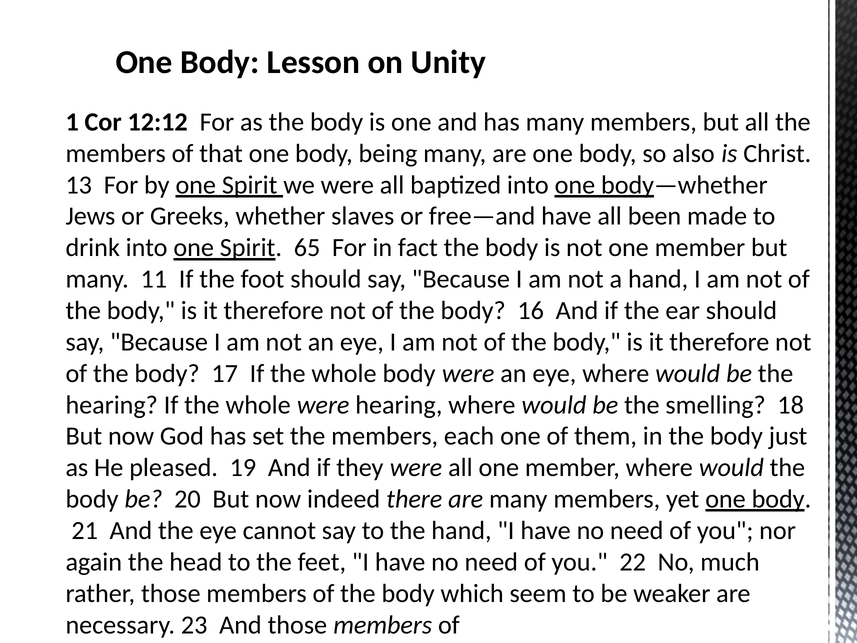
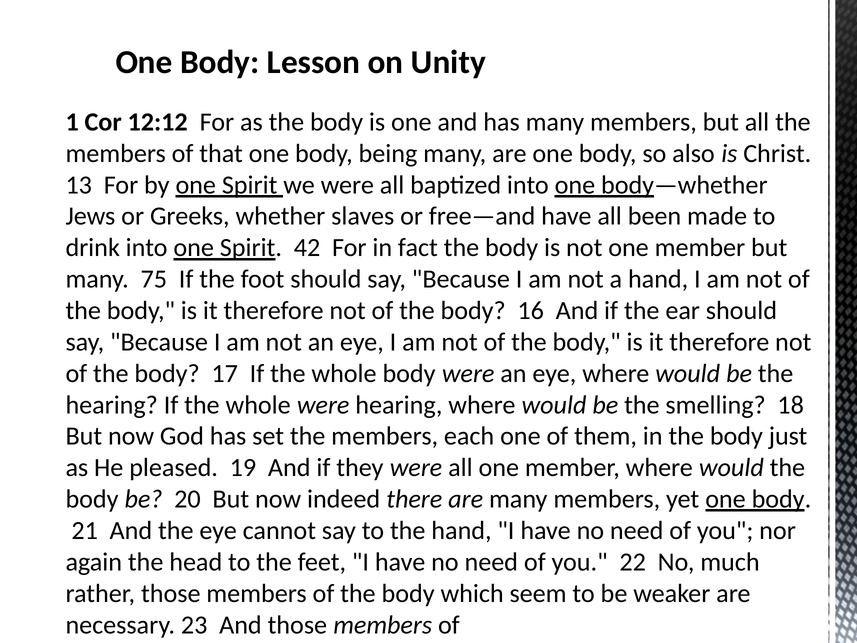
65: 65 -> 42
11: 11 -> 75
